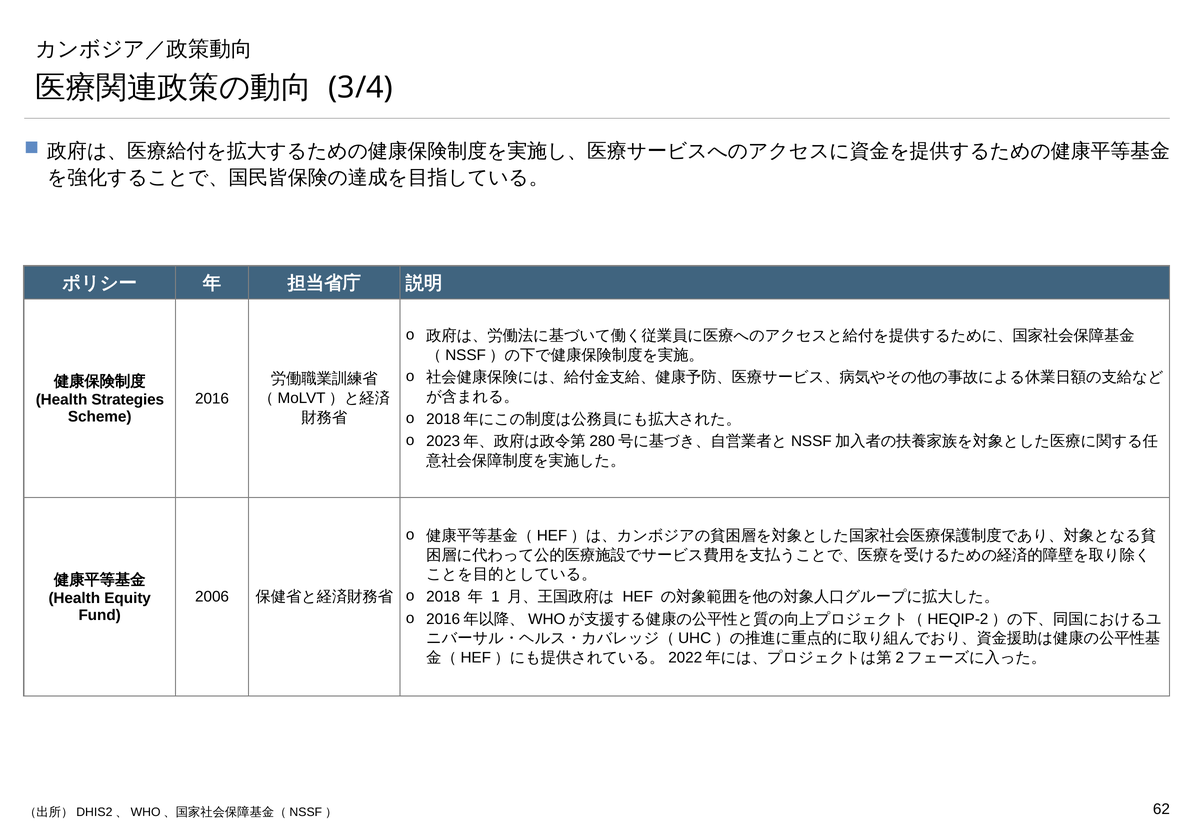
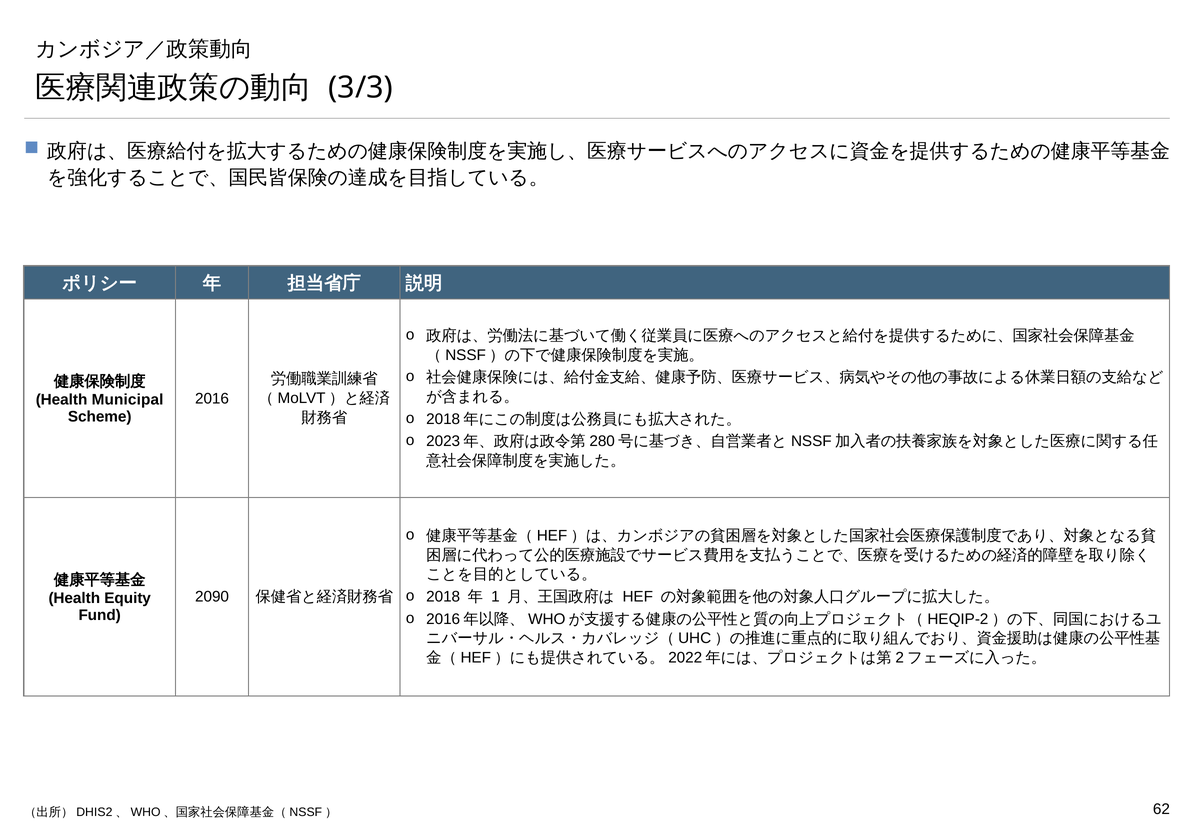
3/4: 3/4 -> 3/3
Strategies: Strategies -> Municipal
2006: 2006 -> 2090
